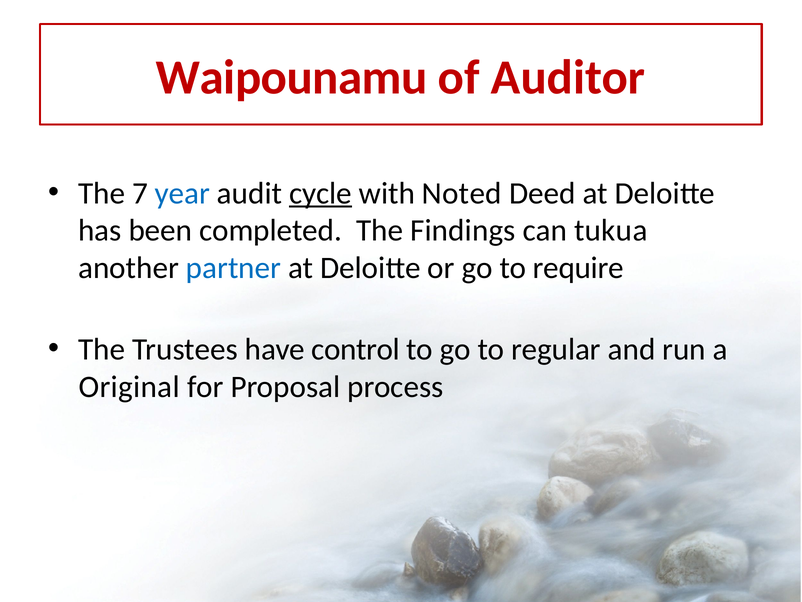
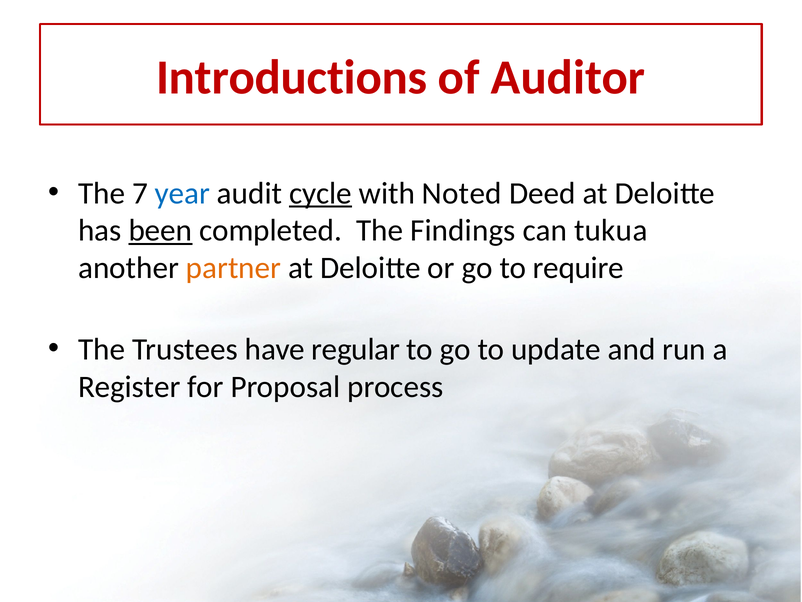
Waipounamu: Waipounamu -> Introductions
been underline: none -> present
partner colour: blue -> orange
control: control -> regular
regular: regular -> update
Original: Original -> Register
